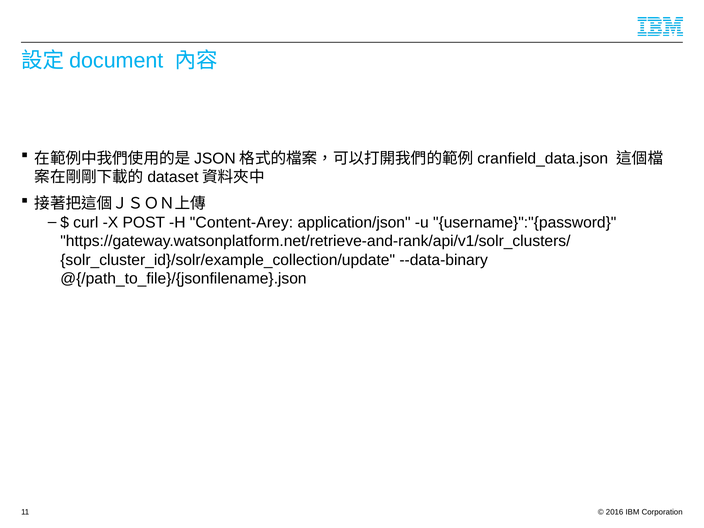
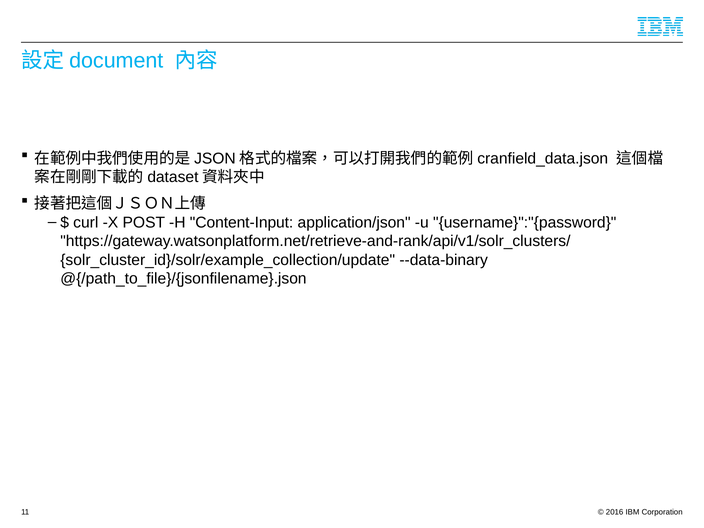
Content-Arey: Content-Arey -> Content-Input
